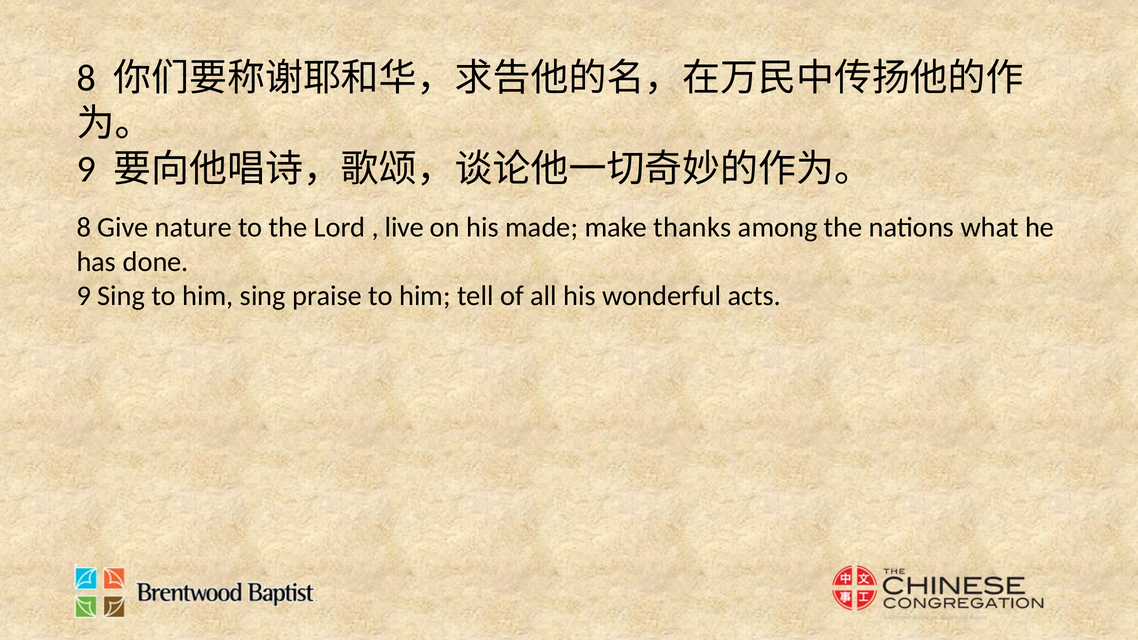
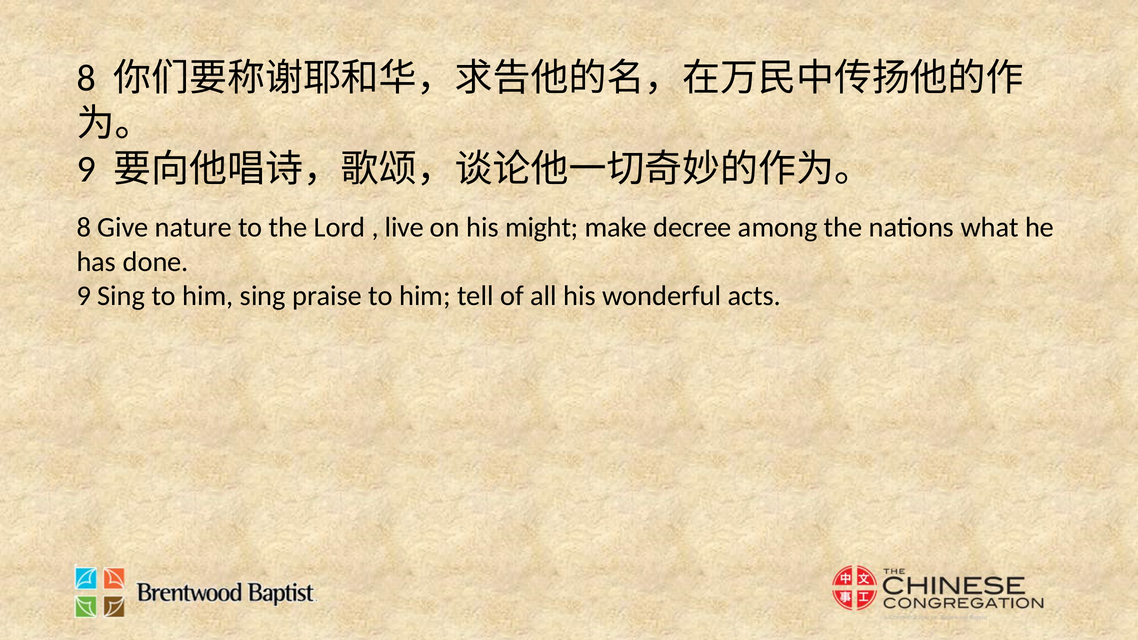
made: made -> might
thanks: thanks -> decree
